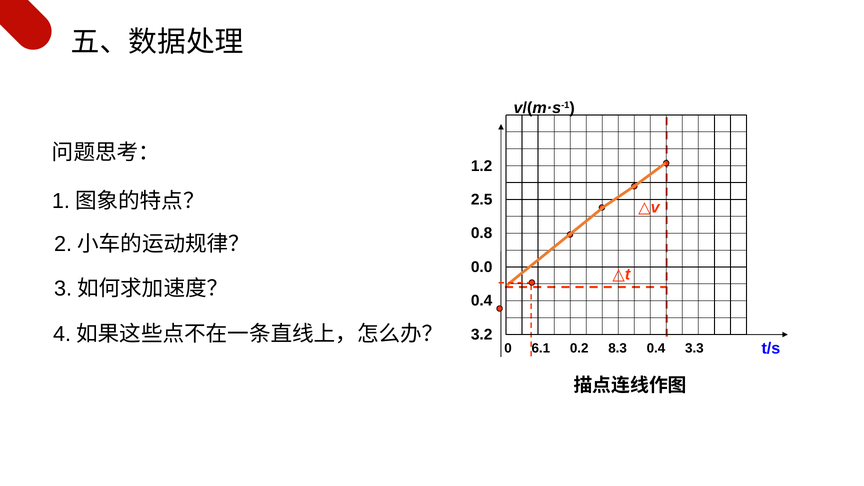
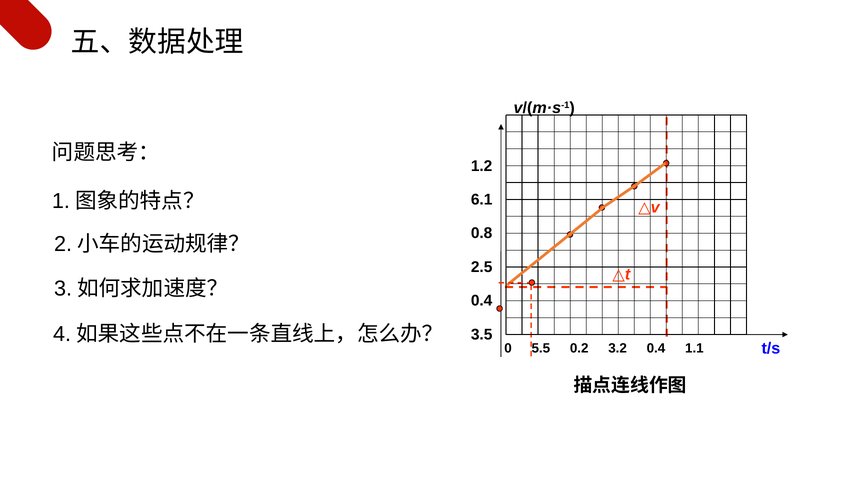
2.5: 2.5 -> 6.1
0.0: 0.0 -> 2.5
3.2: 3.2 -> 3.5
6.1: 6.1 -> 5.5
8.3: 8.3 -> 3.2
3.3: 3.3 -> 1.1
